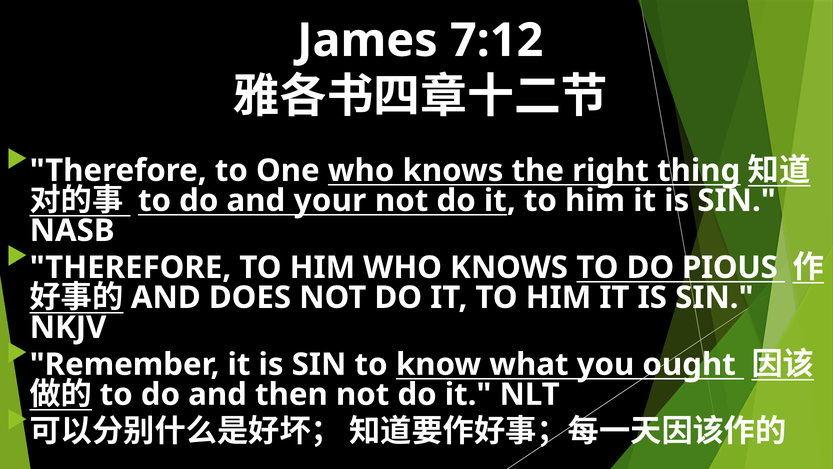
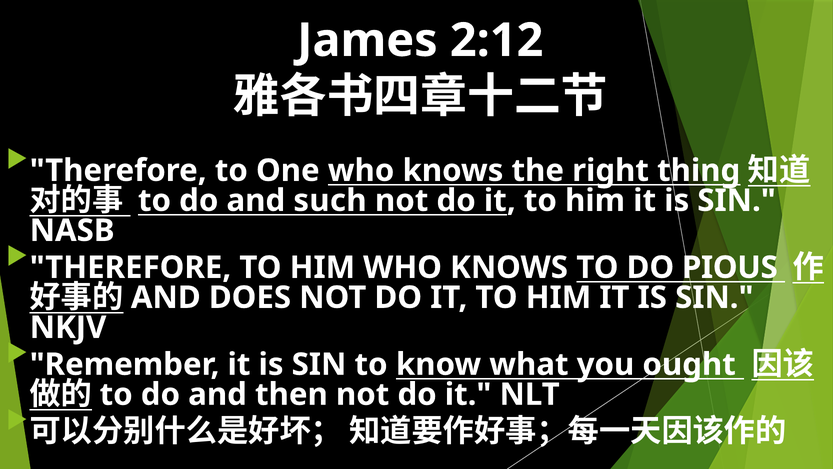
7:12: 7:12 -> 2:12
your: your -> such
